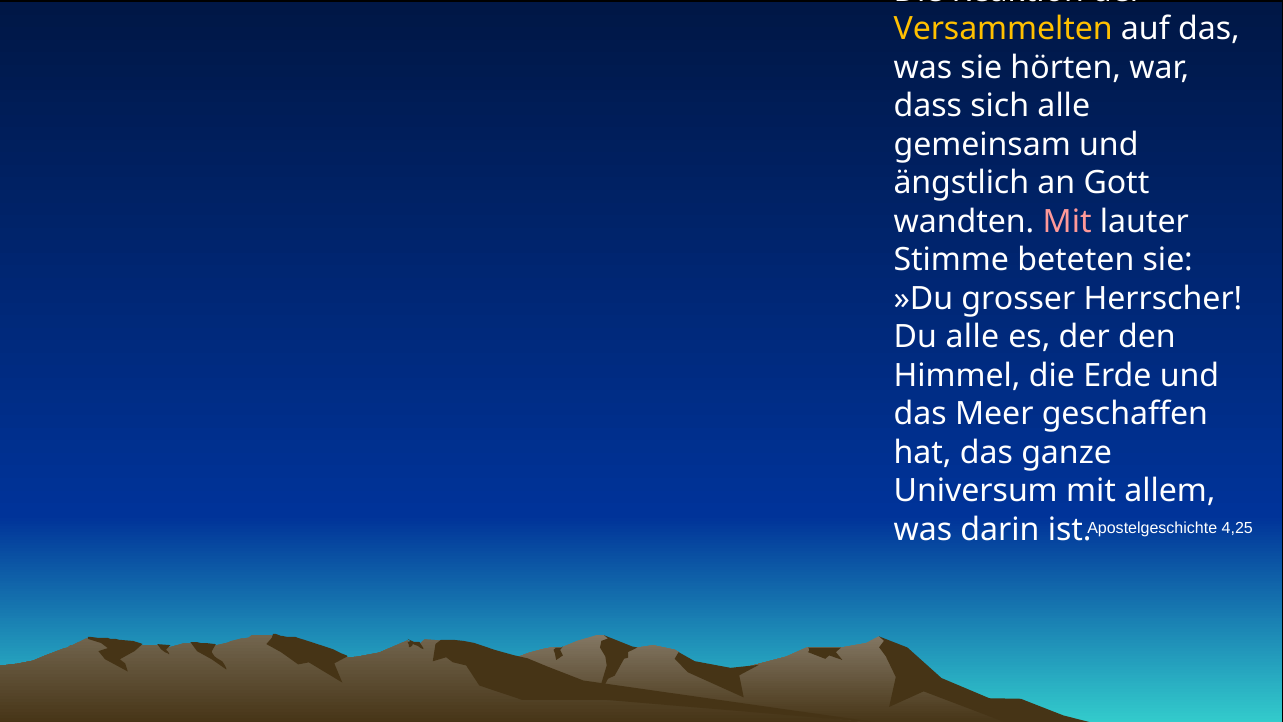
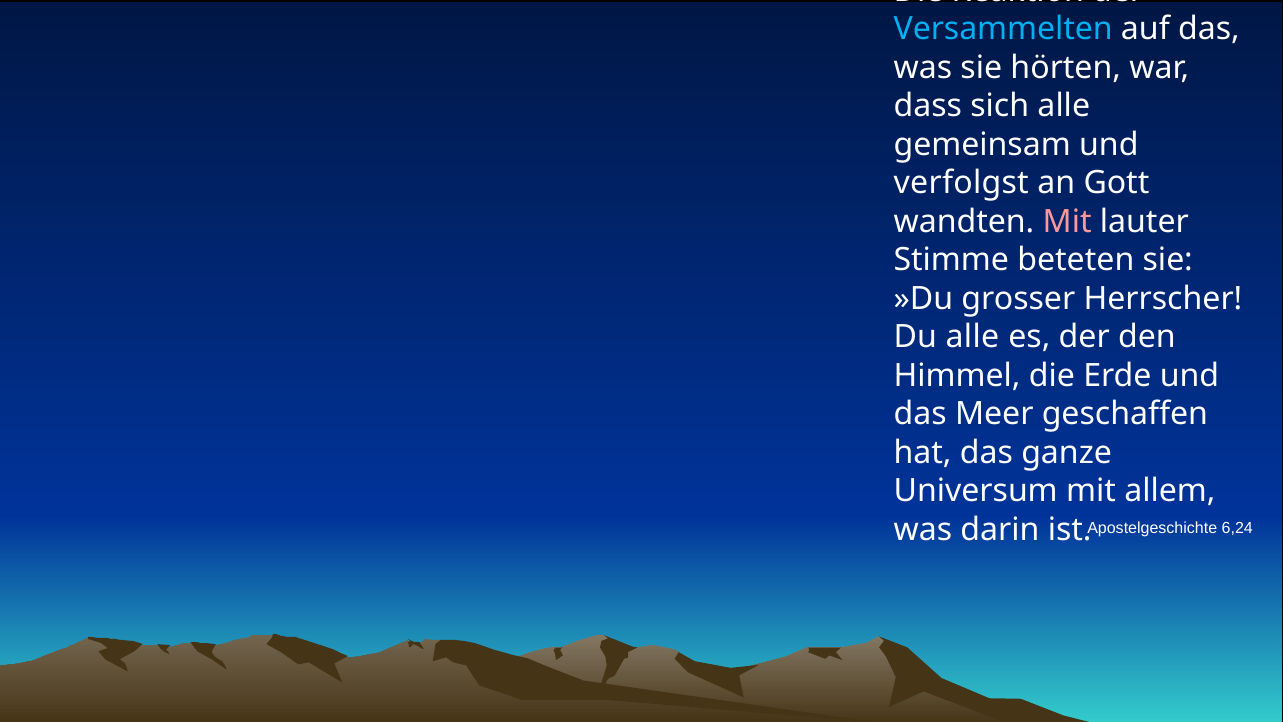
Versammelten colour: yellow -> light blue
ängstlich: ängstlich -> verfolgst
4,25: 4,25 -> 6,24
